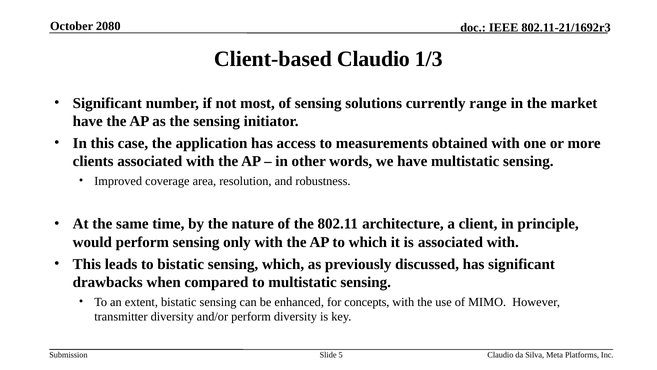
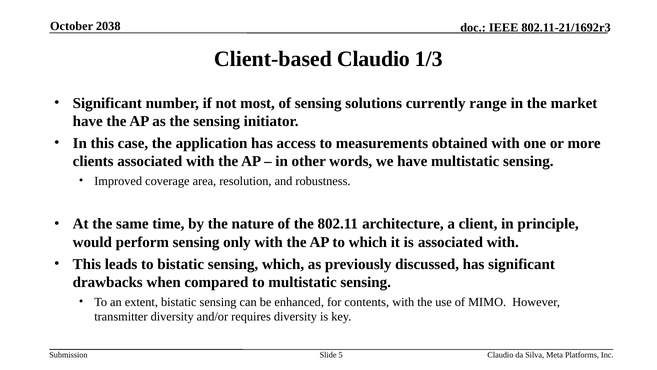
2080: 2080 -> 2038
concepts: concepts -> contents
and/or perform: perform -> requires
